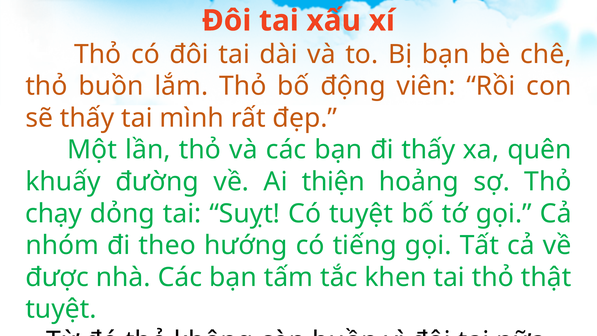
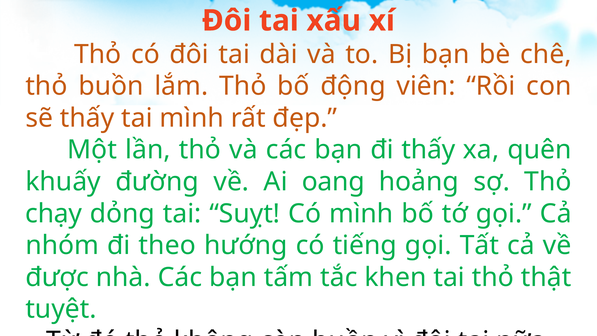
thiện: thiện -> oang
Có tuyệt: tuyệt -> mình
